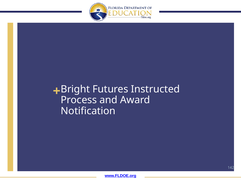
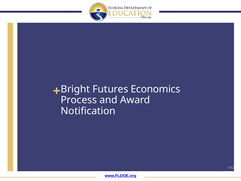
Instructed: Instructed -> Economics
